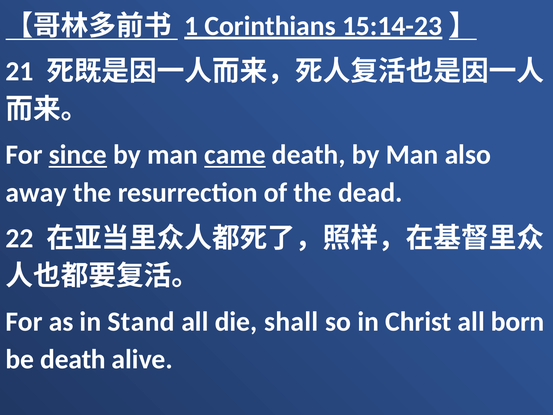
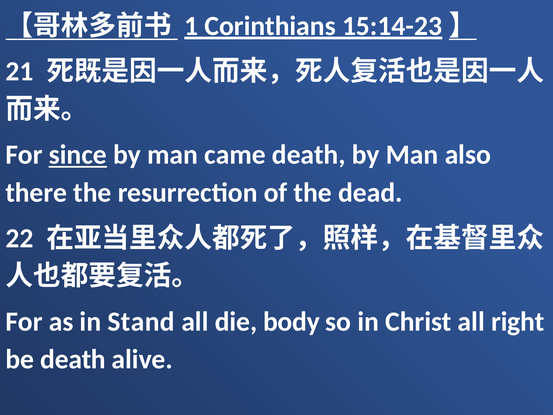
came underline: present -> none
away: away -> there
shall: shall -> body
born: born -> right
